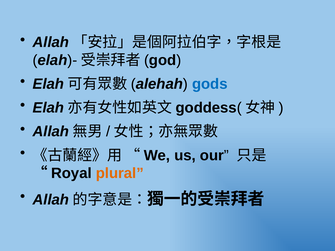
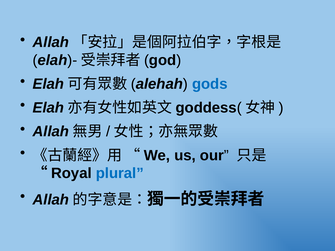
plural colour: orange -> blue
